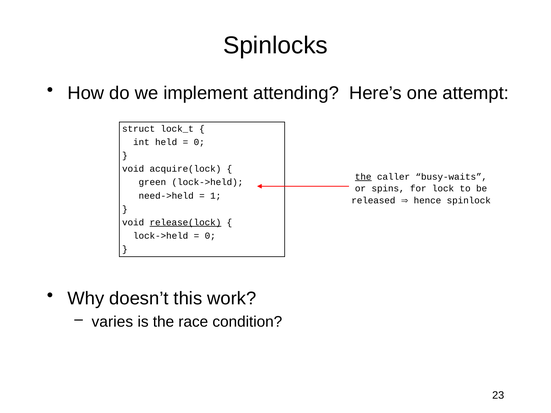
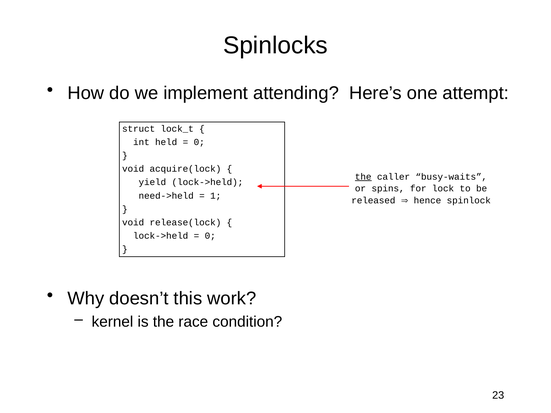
green: green -> yield
release(lock underline: present -> none
varies: varies -> kernel
